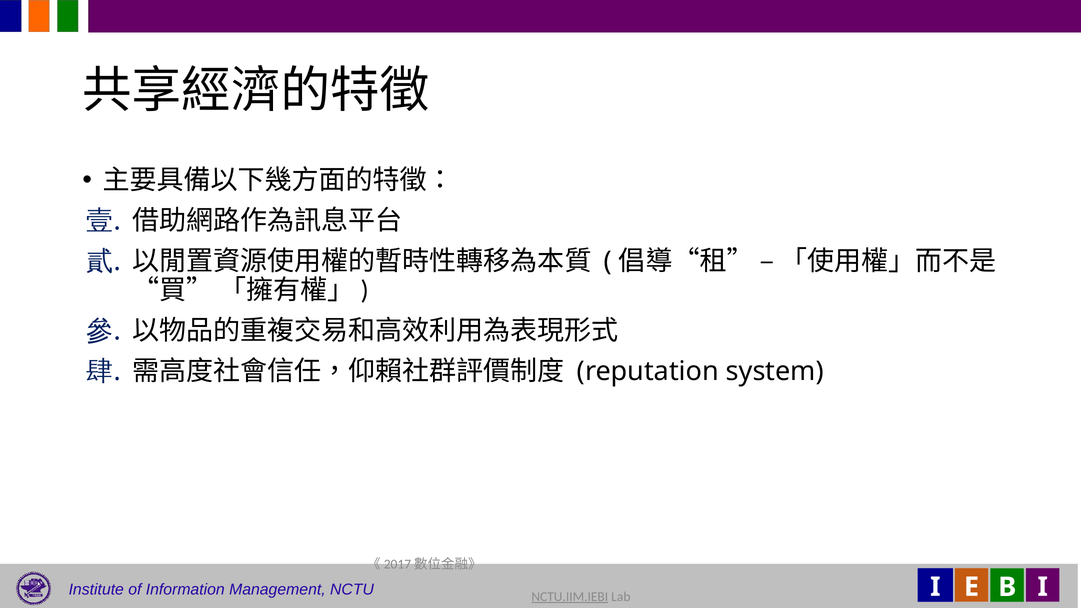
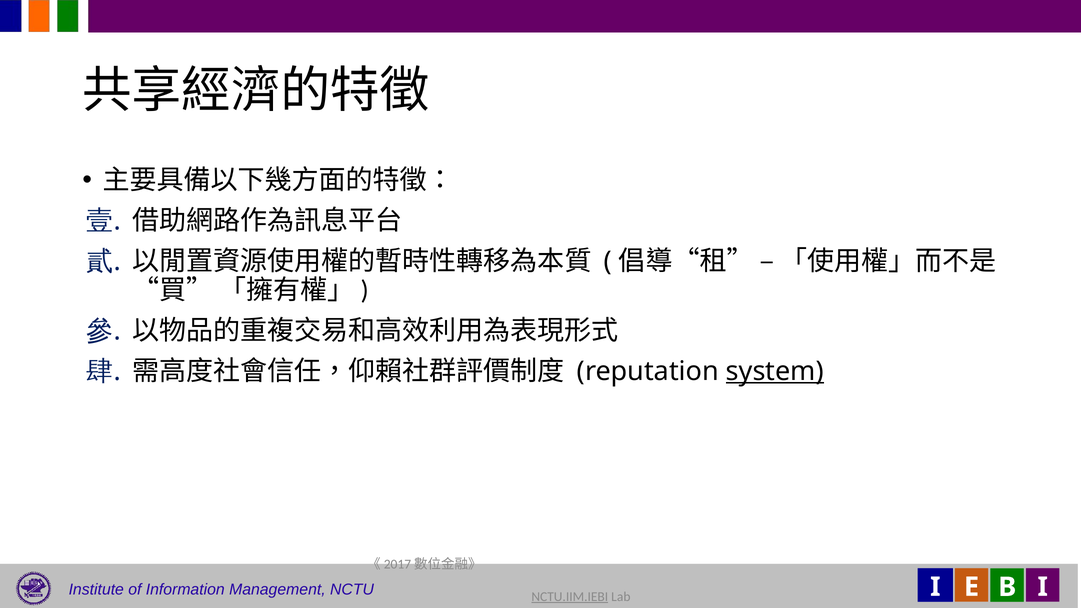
system underline: none -> present
